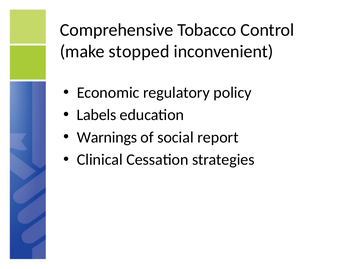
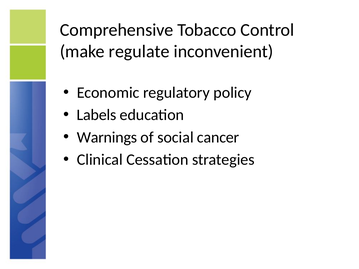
stopped: stopped -> regulate
report: report -> cancer
